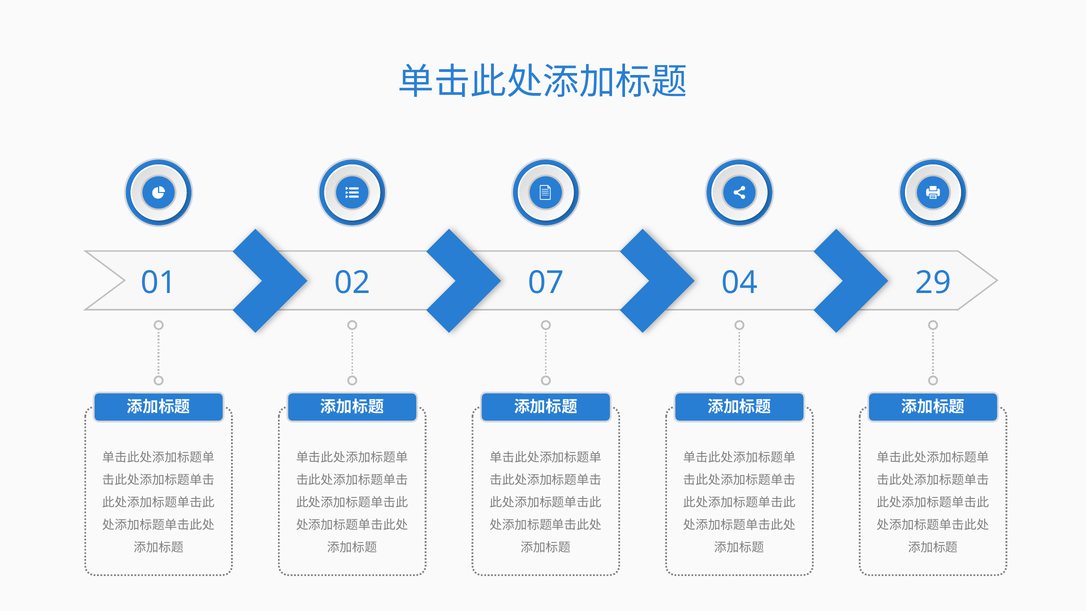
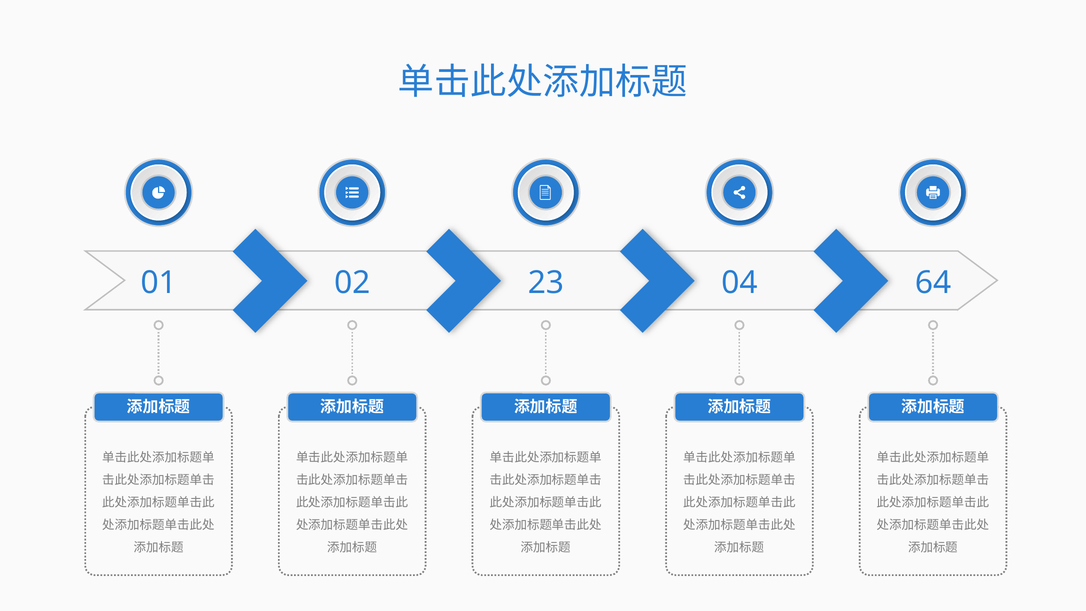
07: 07 -> 23
29: 29 -> 64
